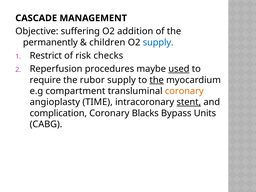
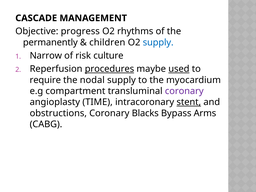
suffering: suffering -> progress
addition: addition -> rhythms
Restrict: Restrict -> Narrow
checks: checks -> culture
procedures underline: none -> present
rubor: rubor -> nodal
the at (157, 80) underline: present -> none
coronary at (184, 91) colour: orange -> purple
complication: complication -> obstructions
Units: Units -> Arms
